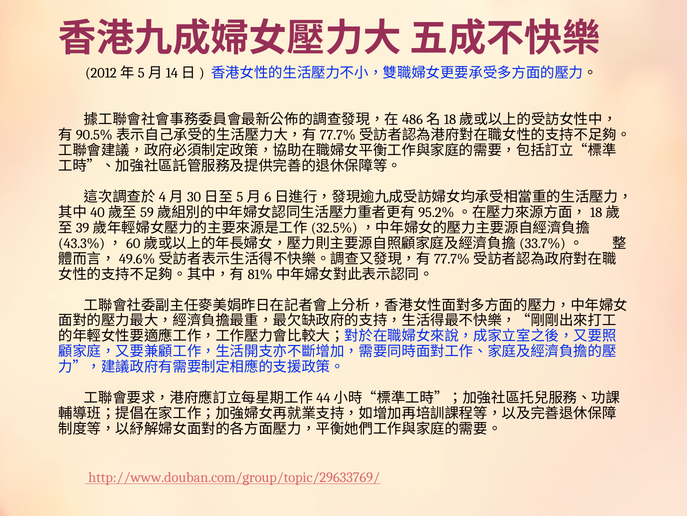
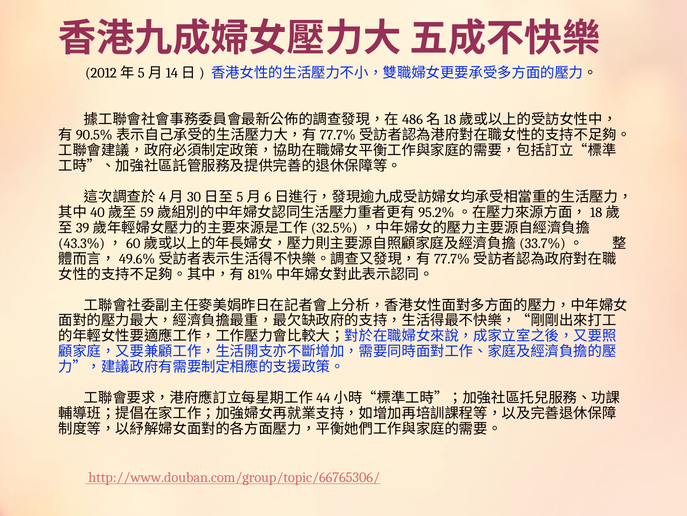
http://www.douban.com/group/topic/29633769/: http://www.douban.com/group/topic/29633769/ -> http://www.douban.com/group/topic/66765306/
